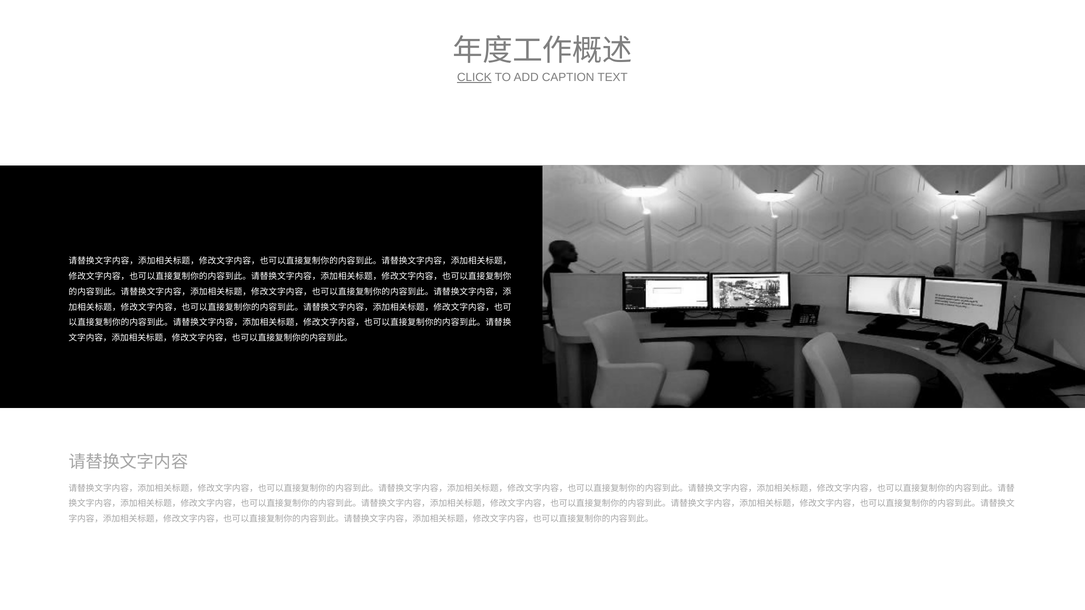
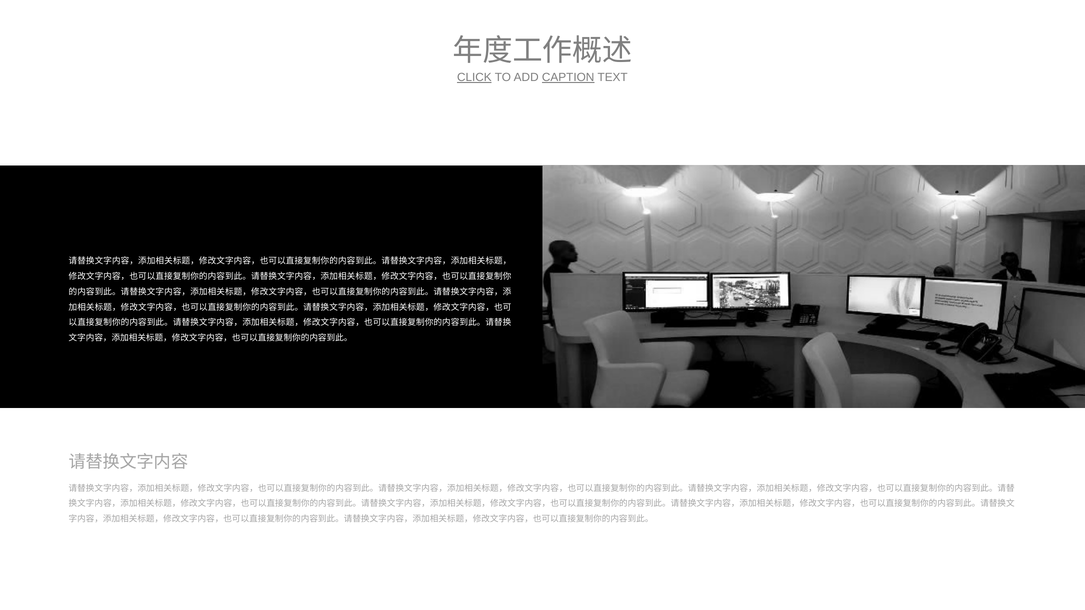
CAPTION underline: none -> present
